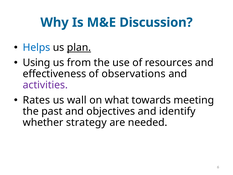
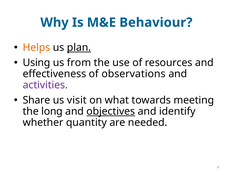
Discussion: Discussion -> Behaviour
Helps colour: blue -> orange
Rates: Rates -> Share
wall: wall -> visit
past: past -> long
objectives underline: none -> present
strategy: strategy -> quantity
